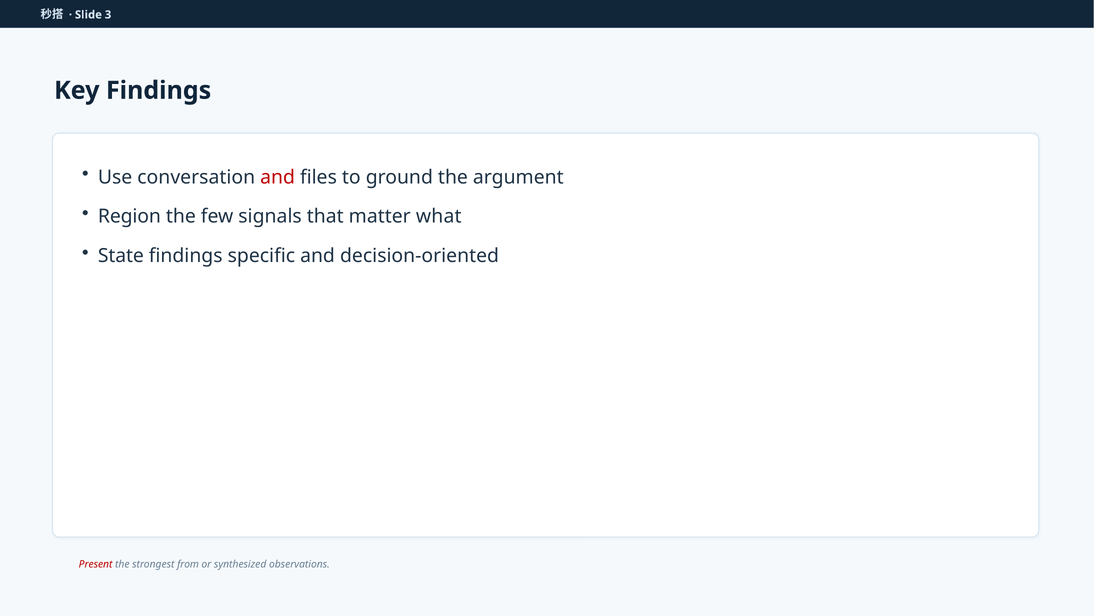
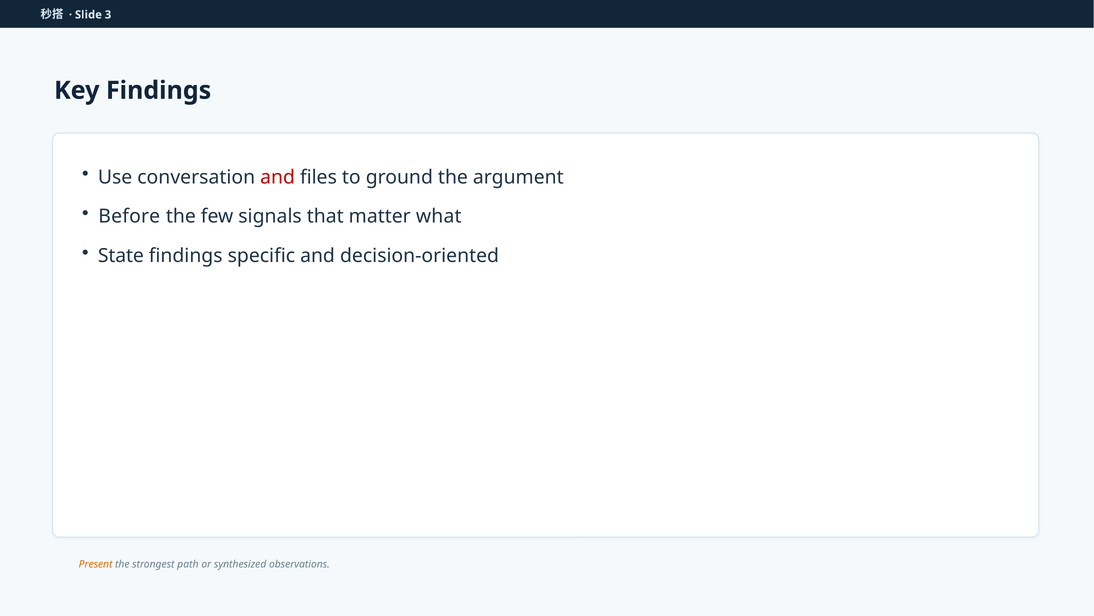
Region: Region -> Before
Present colour: red -> orange
from: from -> path
